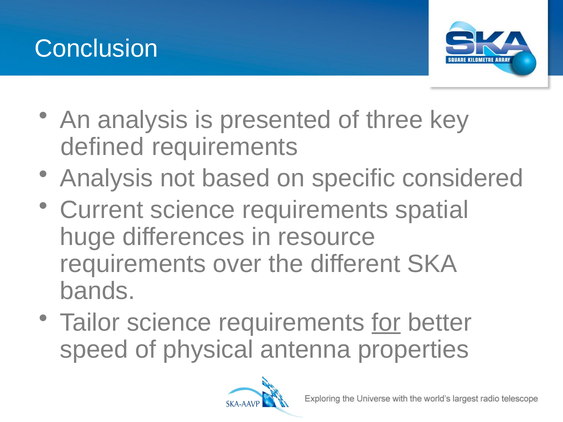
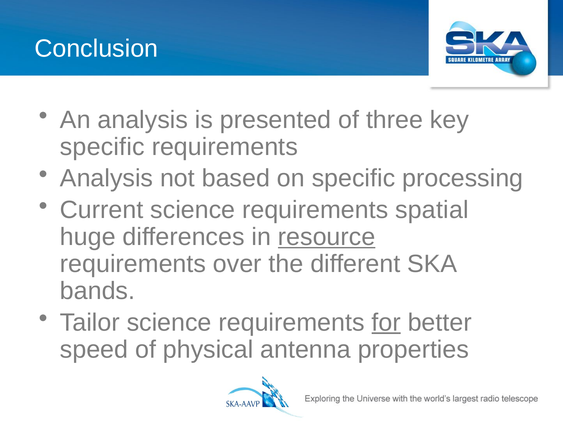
defined at (102, 147): defined -> specific
considered: considered -> processing
resource underline: none -> present
